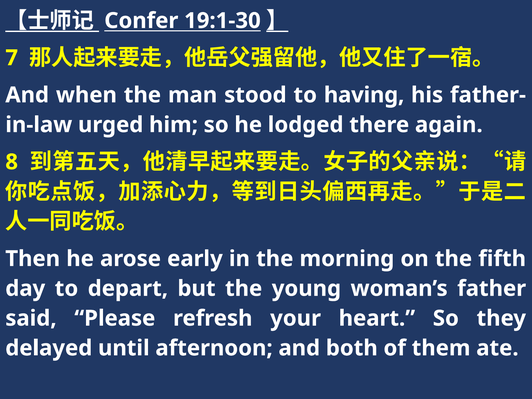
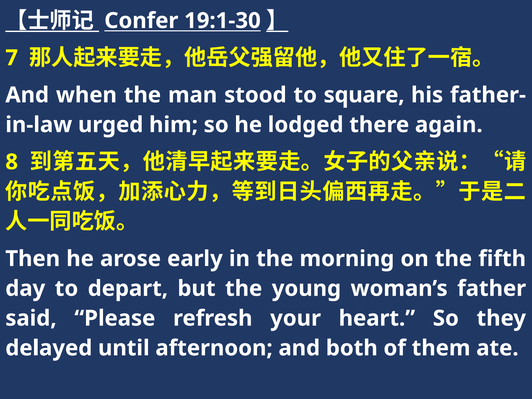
having: having -> square
